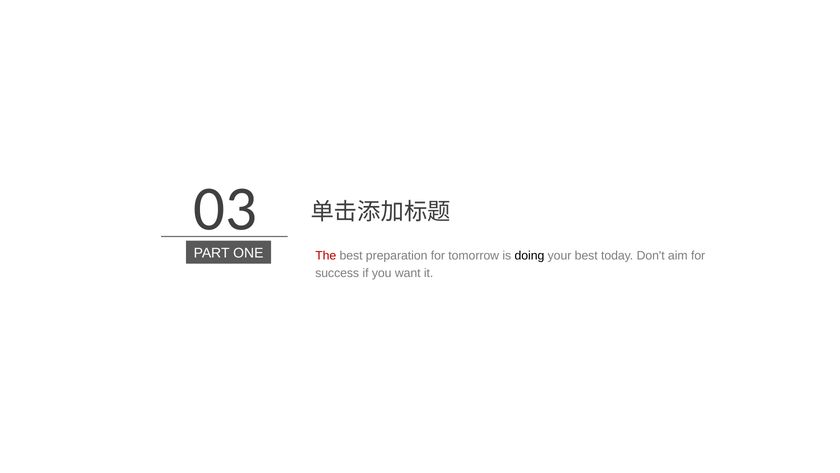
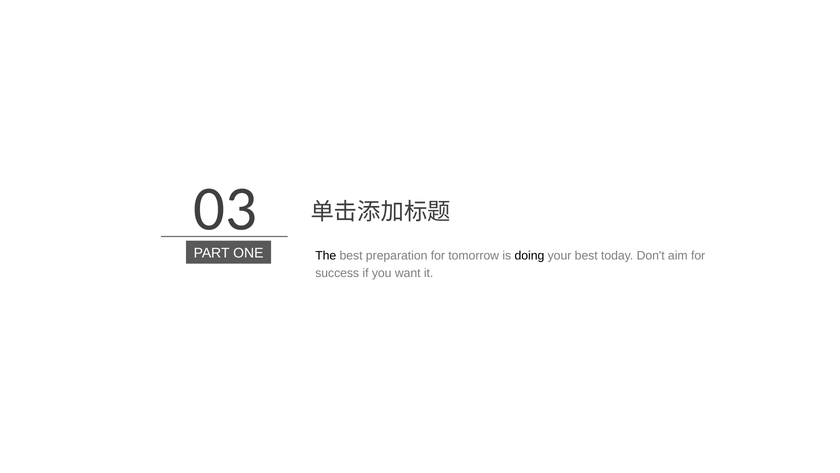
The colour: red -> black
